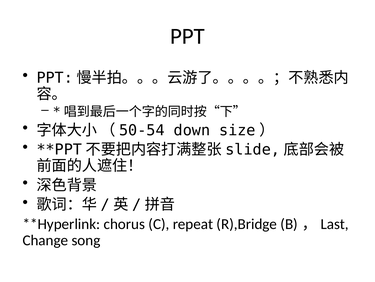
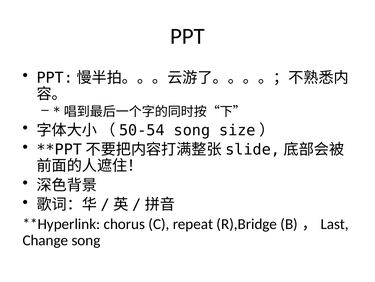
（50-54 down: down -> song
